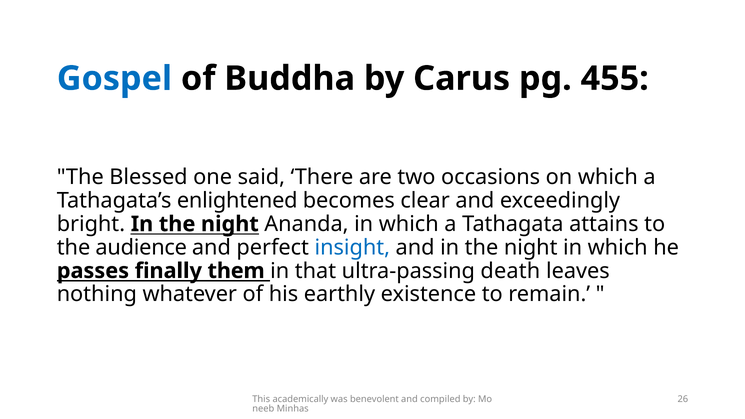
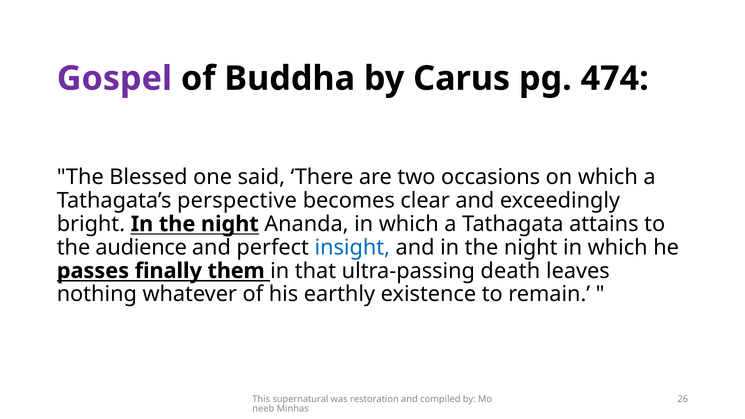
Gospel colour: blue -> purple
455: 455 -> 474
enlightened: enlightened -> perspective
academically: academically -> supernatural
benevolent: benevolent -> restoration
